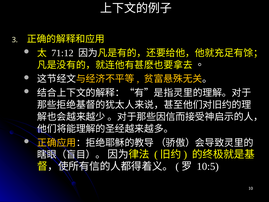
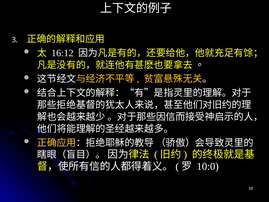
71:12: 71:12 -> 16:12
10:5: 10:5 -> 10:0
